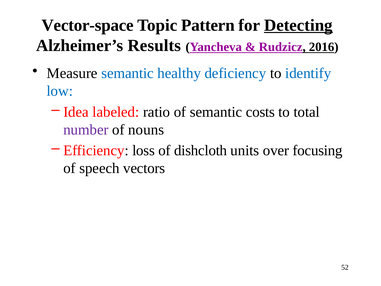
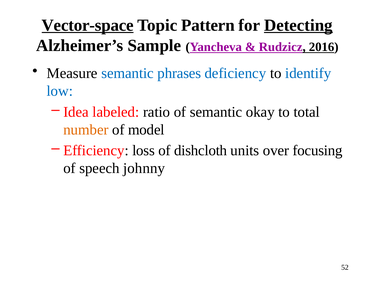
Vector-space underline: none -> present
Results: Results -> Sample
healthy: healthy -> phrases
costs: costs -> okay
number colour: purple -> orange
nouns: nouns -> model
vectors: vectors -> johnny
